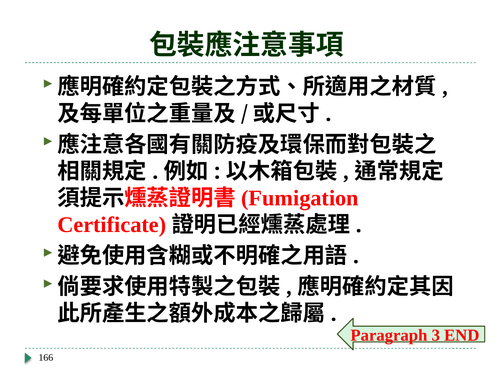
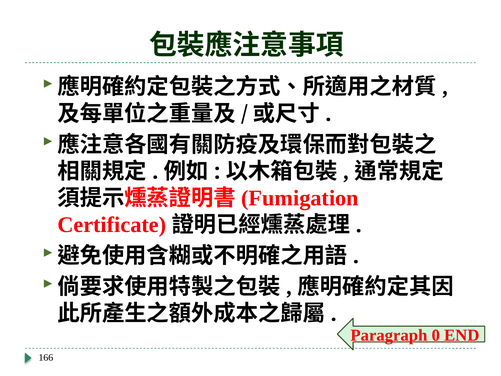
3: 3 -> 0
